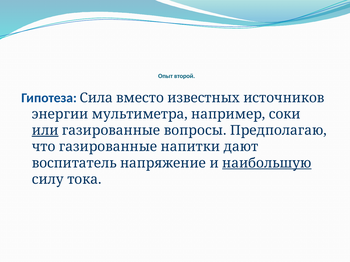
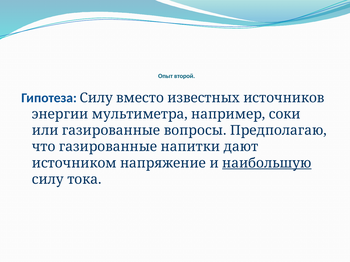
Гипотеза Сила: Сила -> Силу
или underline: present -> none
воспитатель: воспитатель -> источником
